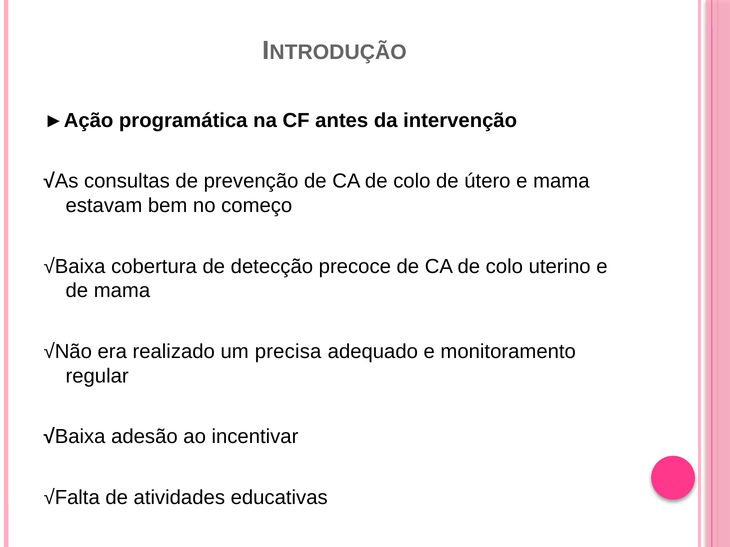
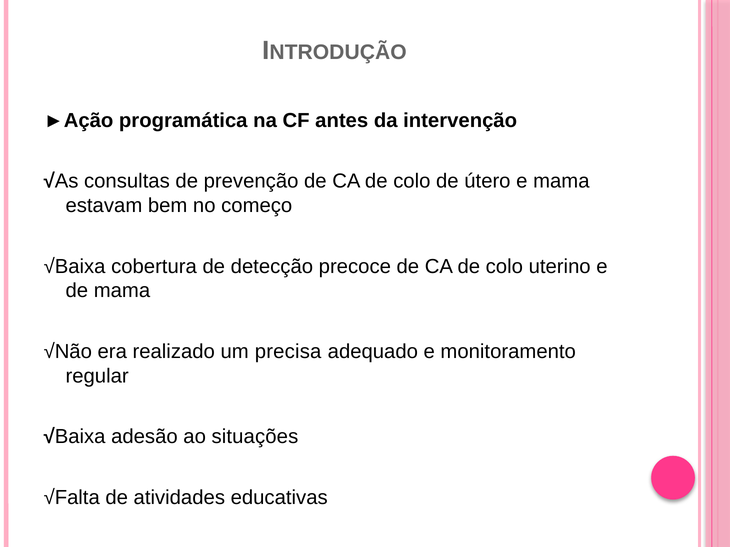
incentivar: incentivar -> situações
